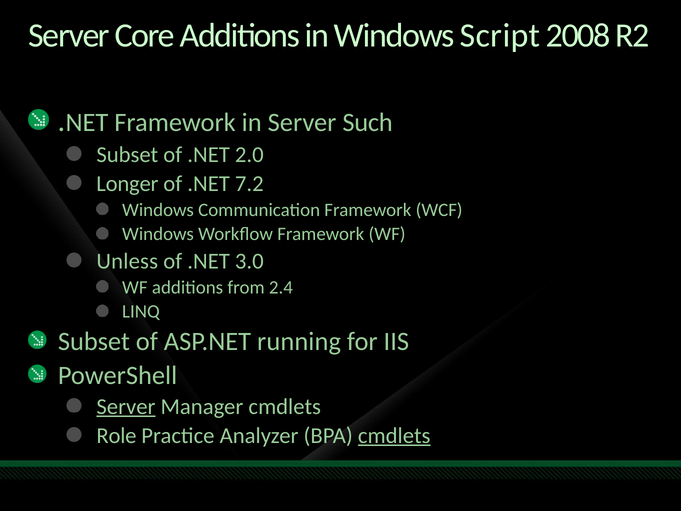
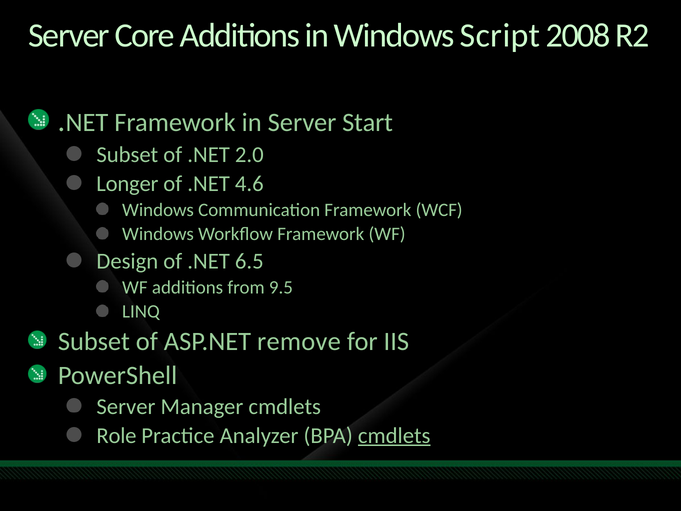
Such: Such -> Start
7.2: 7.2 -> 4.6
Unless: Unless -> Design
3.0: 3.0 -> 6.5
2.4: 2.4 -> 9.5
running: running -> remove
Server at (126, 406) underline: present -> none
